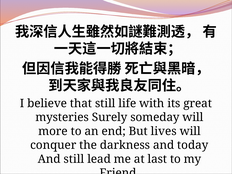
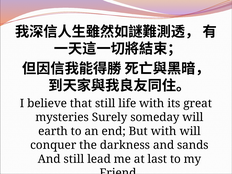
more: more -> earth
But lives: lives -> with
today: today -> sands
